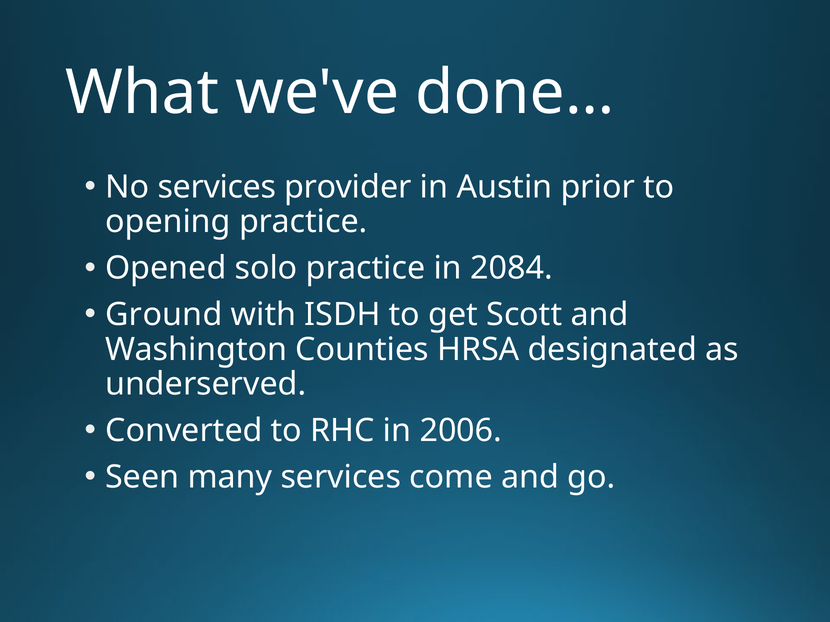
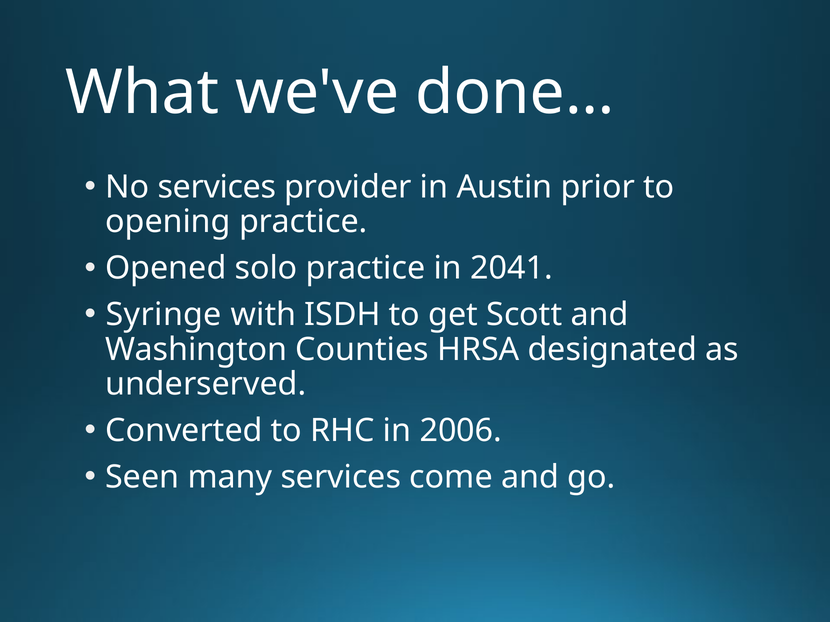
2084: 2084 -> 2041
Ground: Ground -> Syringe
